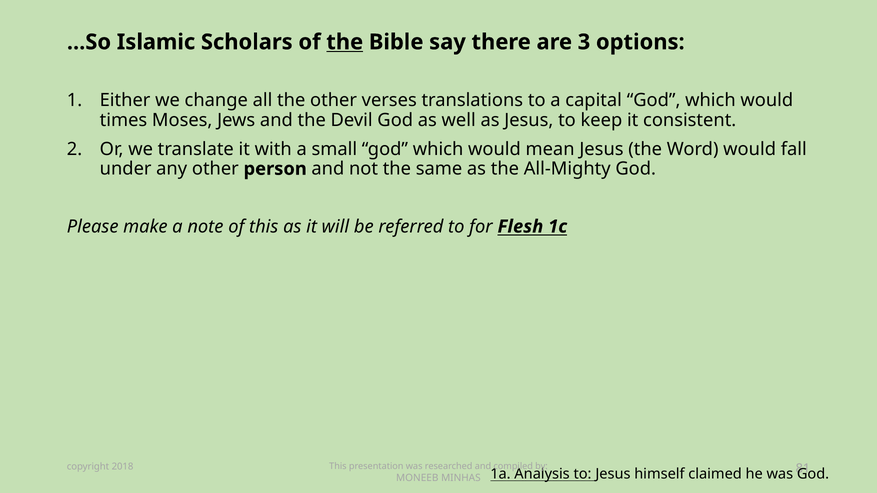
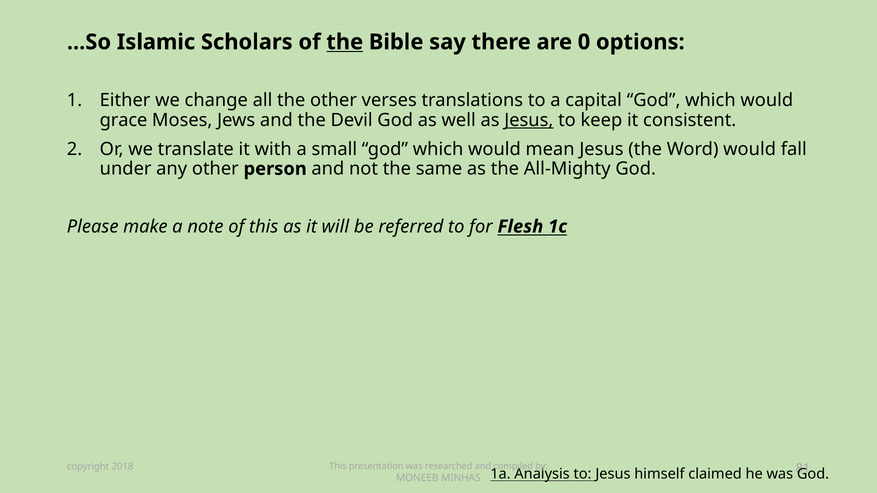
3: 3 -> 0
times: times -> grace
Jesus at (529, 120) underline: none -> present
